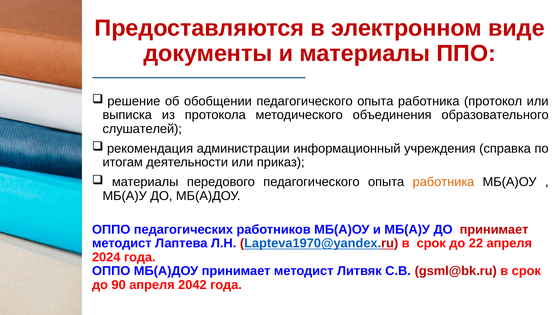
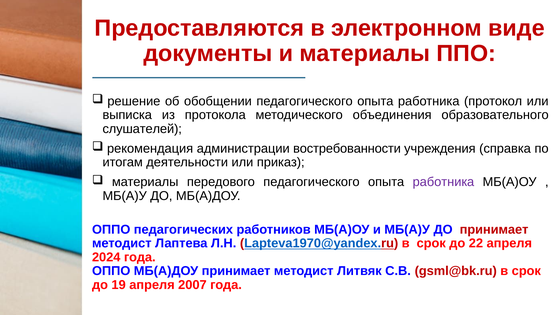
информационный: информационный -> востребованности
работника at (443, 182) colour: orange -> purple
90: 90 -> 19
2042: 2042 -> 2007
